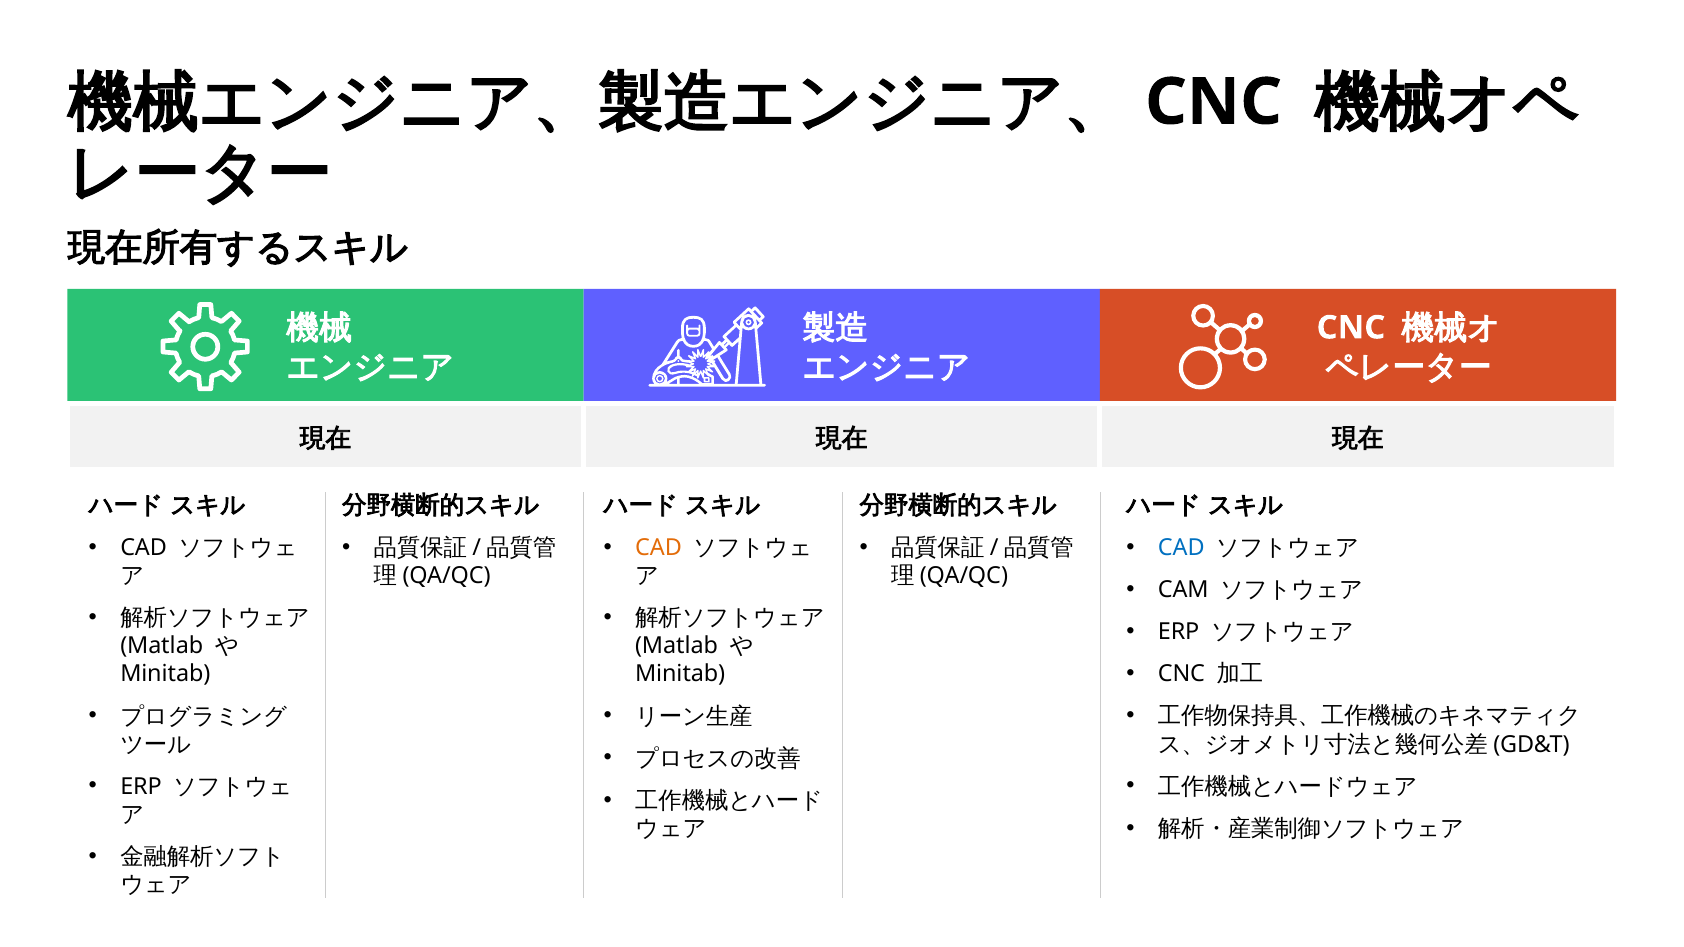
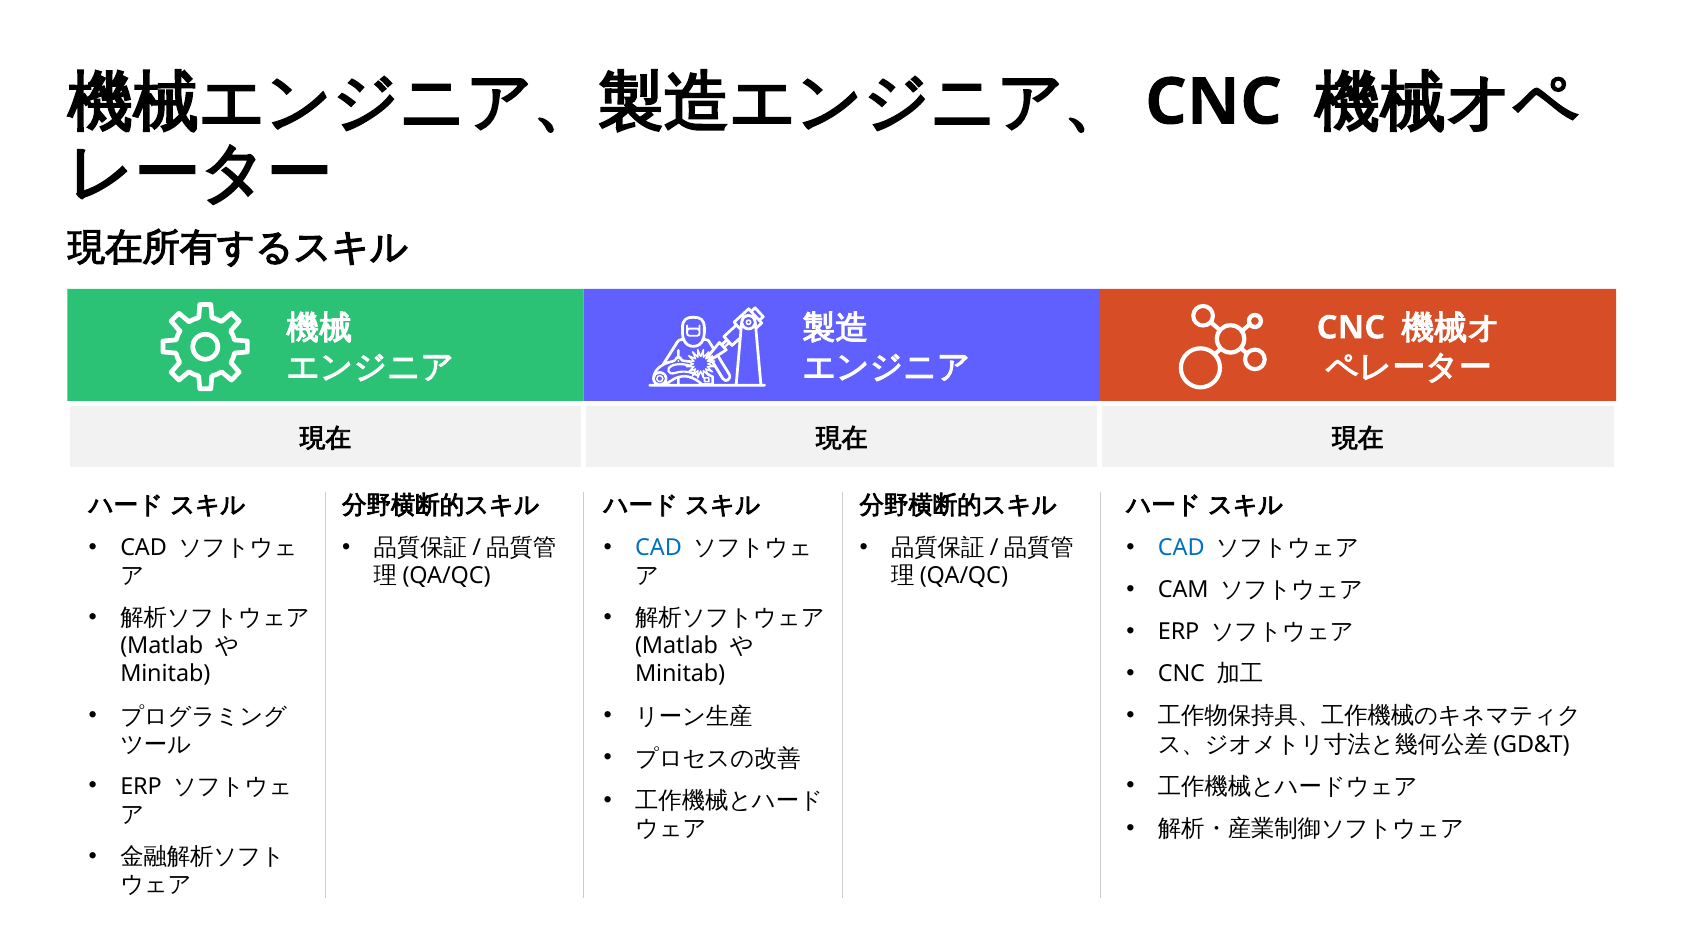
CAD at (658, 548) colour: orange -> blue
